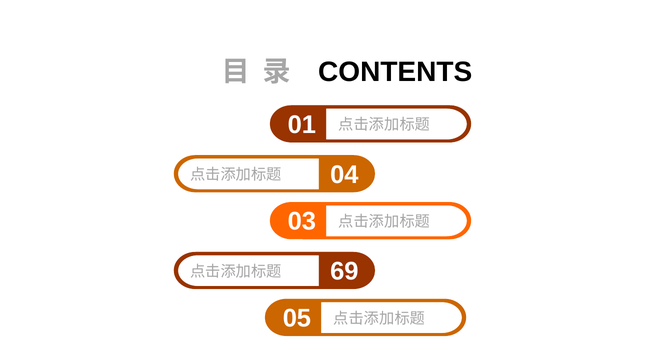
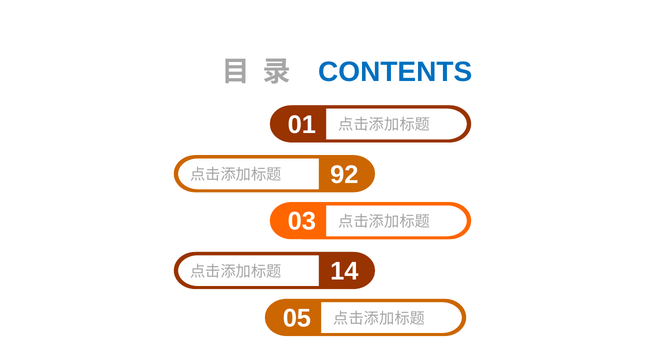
CONTENTS colour: black -> blue
04: 04 -> 92
69: 69 -> 14
